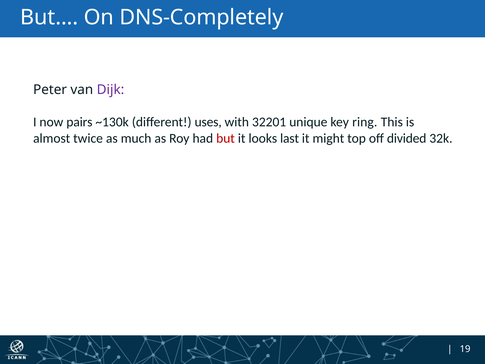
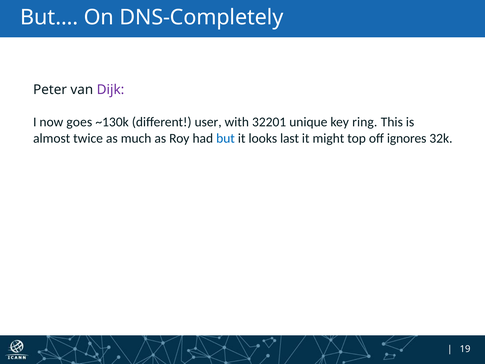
pairs: pairs -> goes
uses: uses -> user
but colour: red -> blue
divided: divided -> ignores
